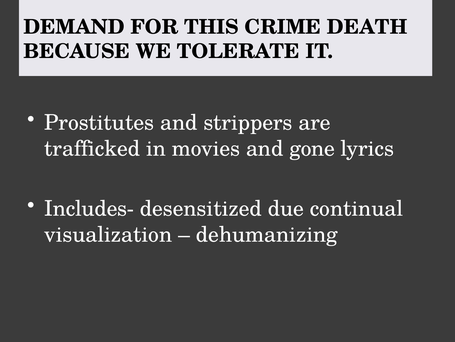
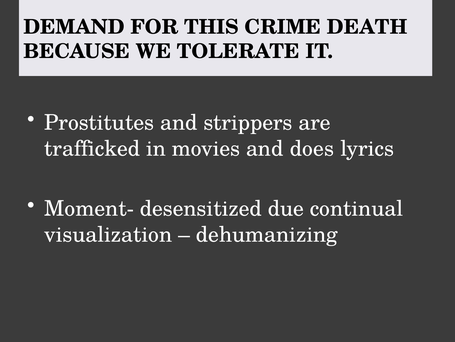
gone: gone -> does
Includes-: Includes- -> Moment-
